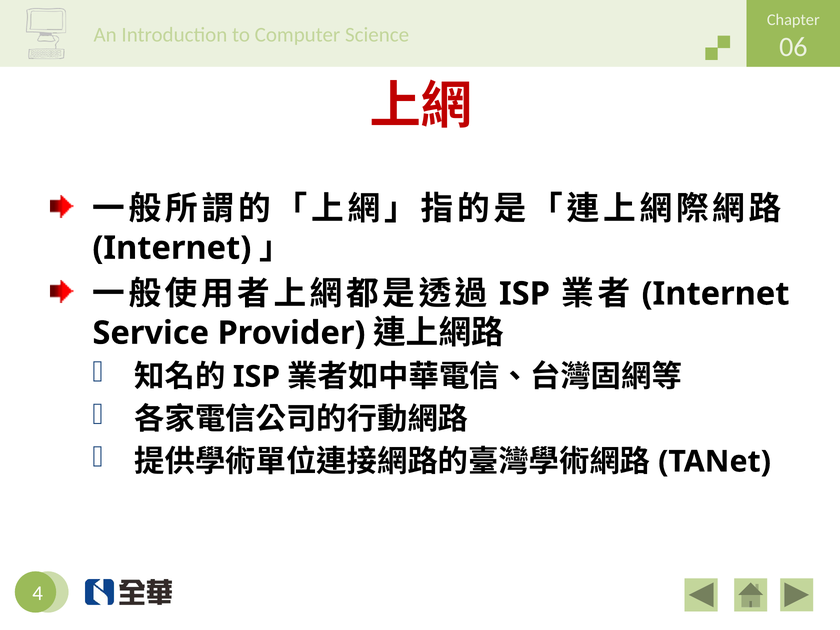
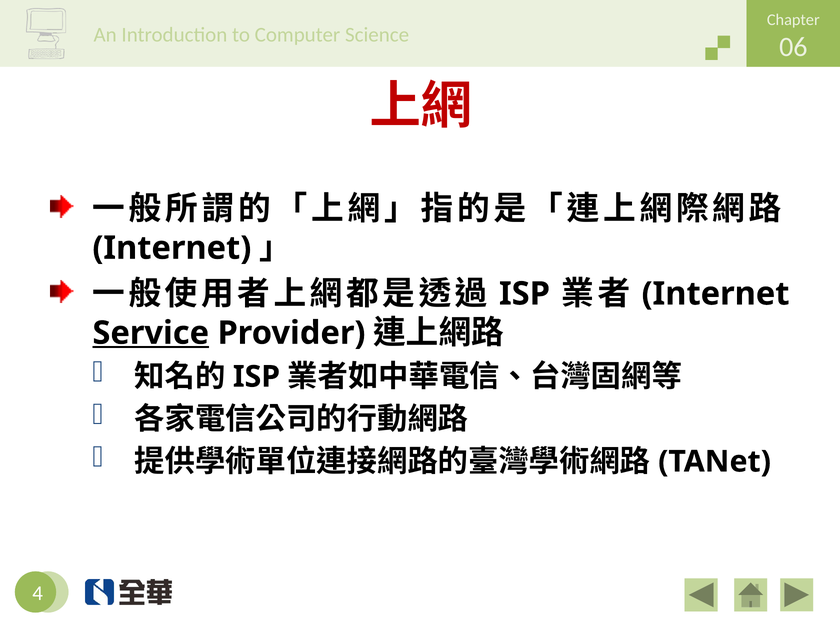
Service underline: none -> present
